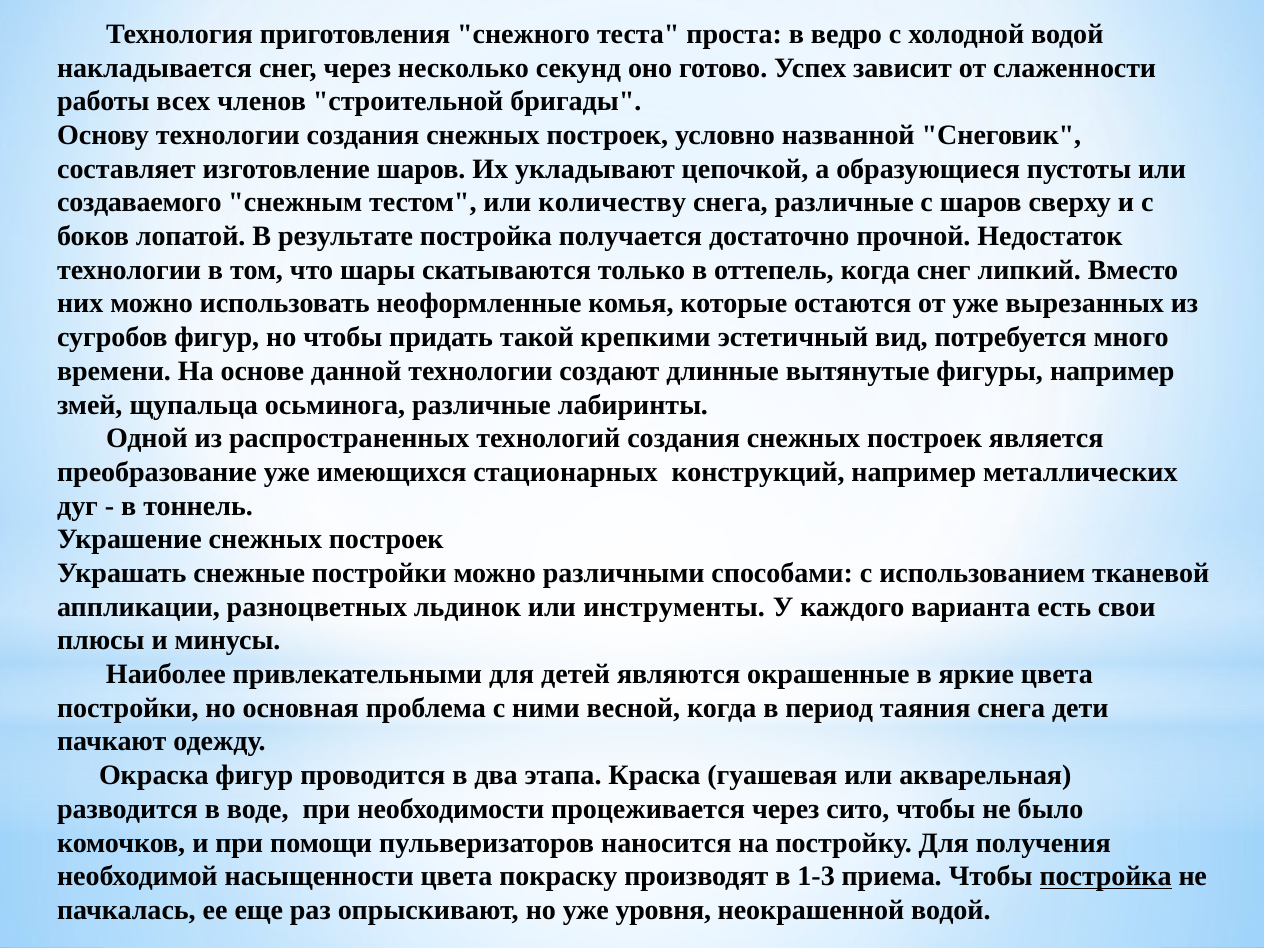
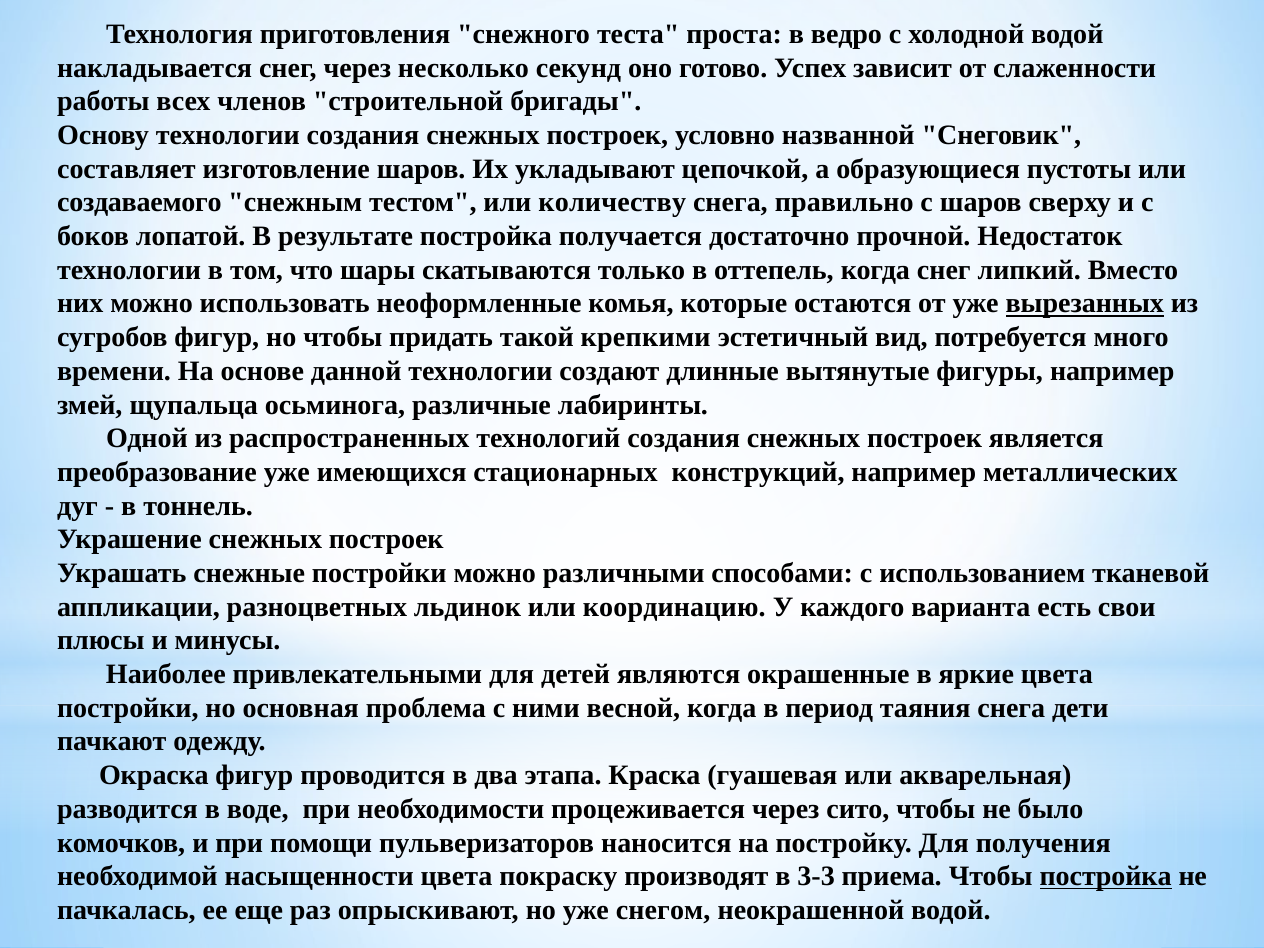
снега различные: различные -> правильно
вырезанных underline: none -> present
инструменты: инструменты -> координацию
1-3: 1-3 -> 3-3
уровня: уровня -> снегом
